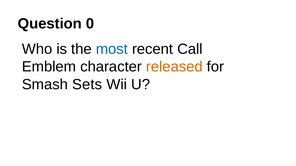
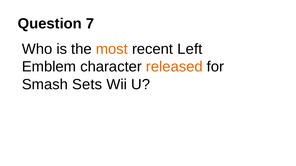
0: 0 -> 7
most colour: blue -> orange
Call: Call -> Left
